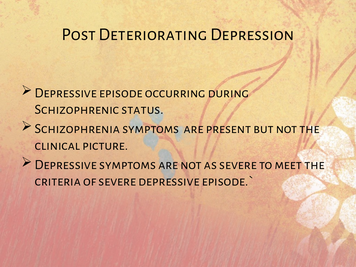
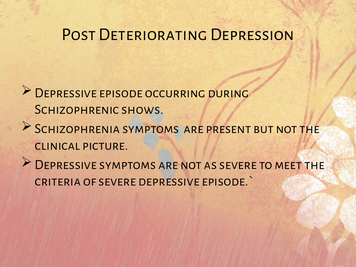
status: status -> shows
